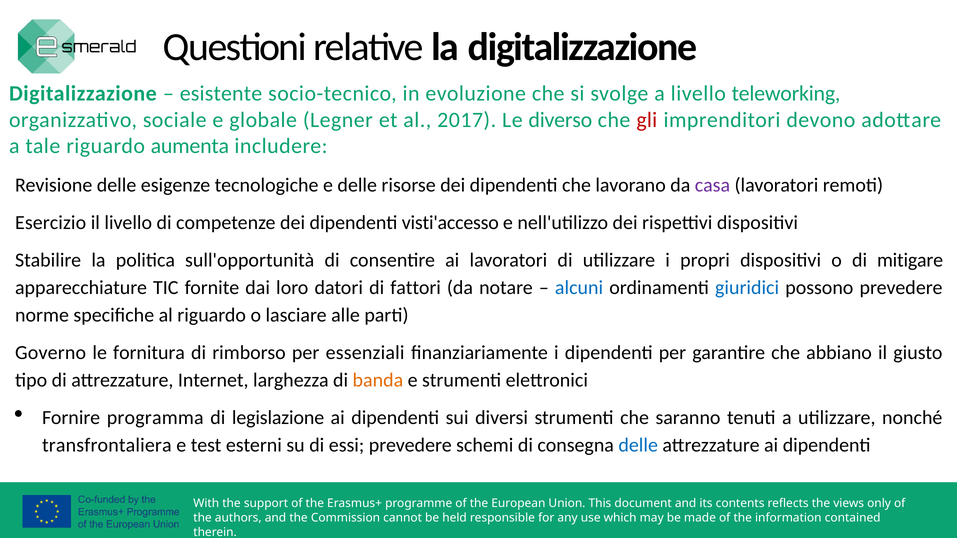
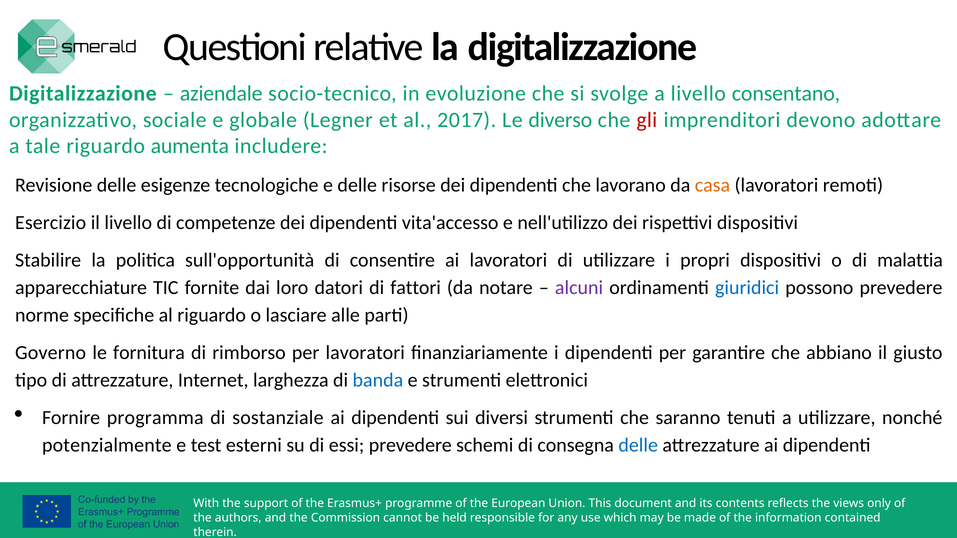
esistente: esistente -> aziendale
teleworking: teleworking -> consentano
casa colour: purple -> orange
visti'accesso: visti'accesso -> vita'accesso
mitigare: mitigare -> malattia
alcuni colour: blue -> purple
per essenziali: essenziali -> lavoratori
banda colour: orange -> blue
legislazione: legislazione -> sostanziale
transfrontaliera: transfrontaliera -> potenzialmente
